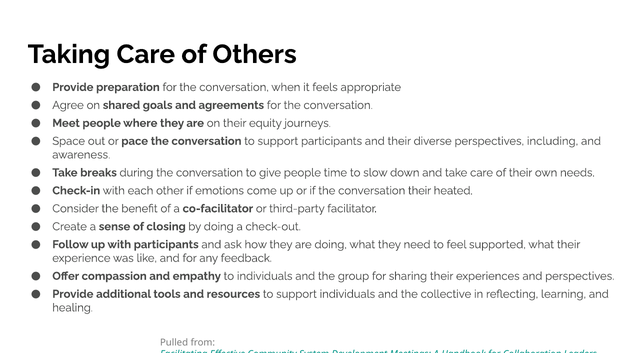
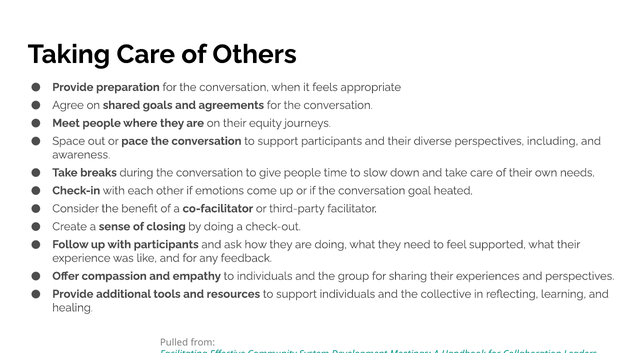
conversation their: their -> goal
